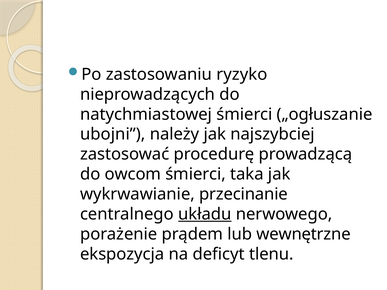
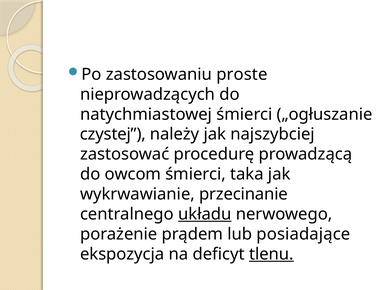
ryzyko: ryzyko -> proste
ubojni: ubojni -> czystej
wewnętrzne: wewnętrzne -> posiadające
tlenu underline: none -> present
